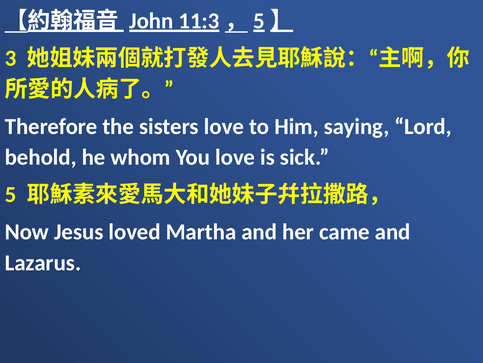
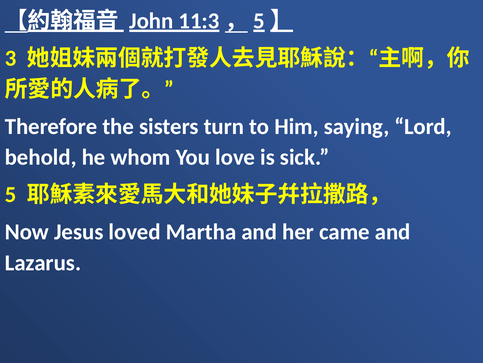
sisters love: love -> turn
